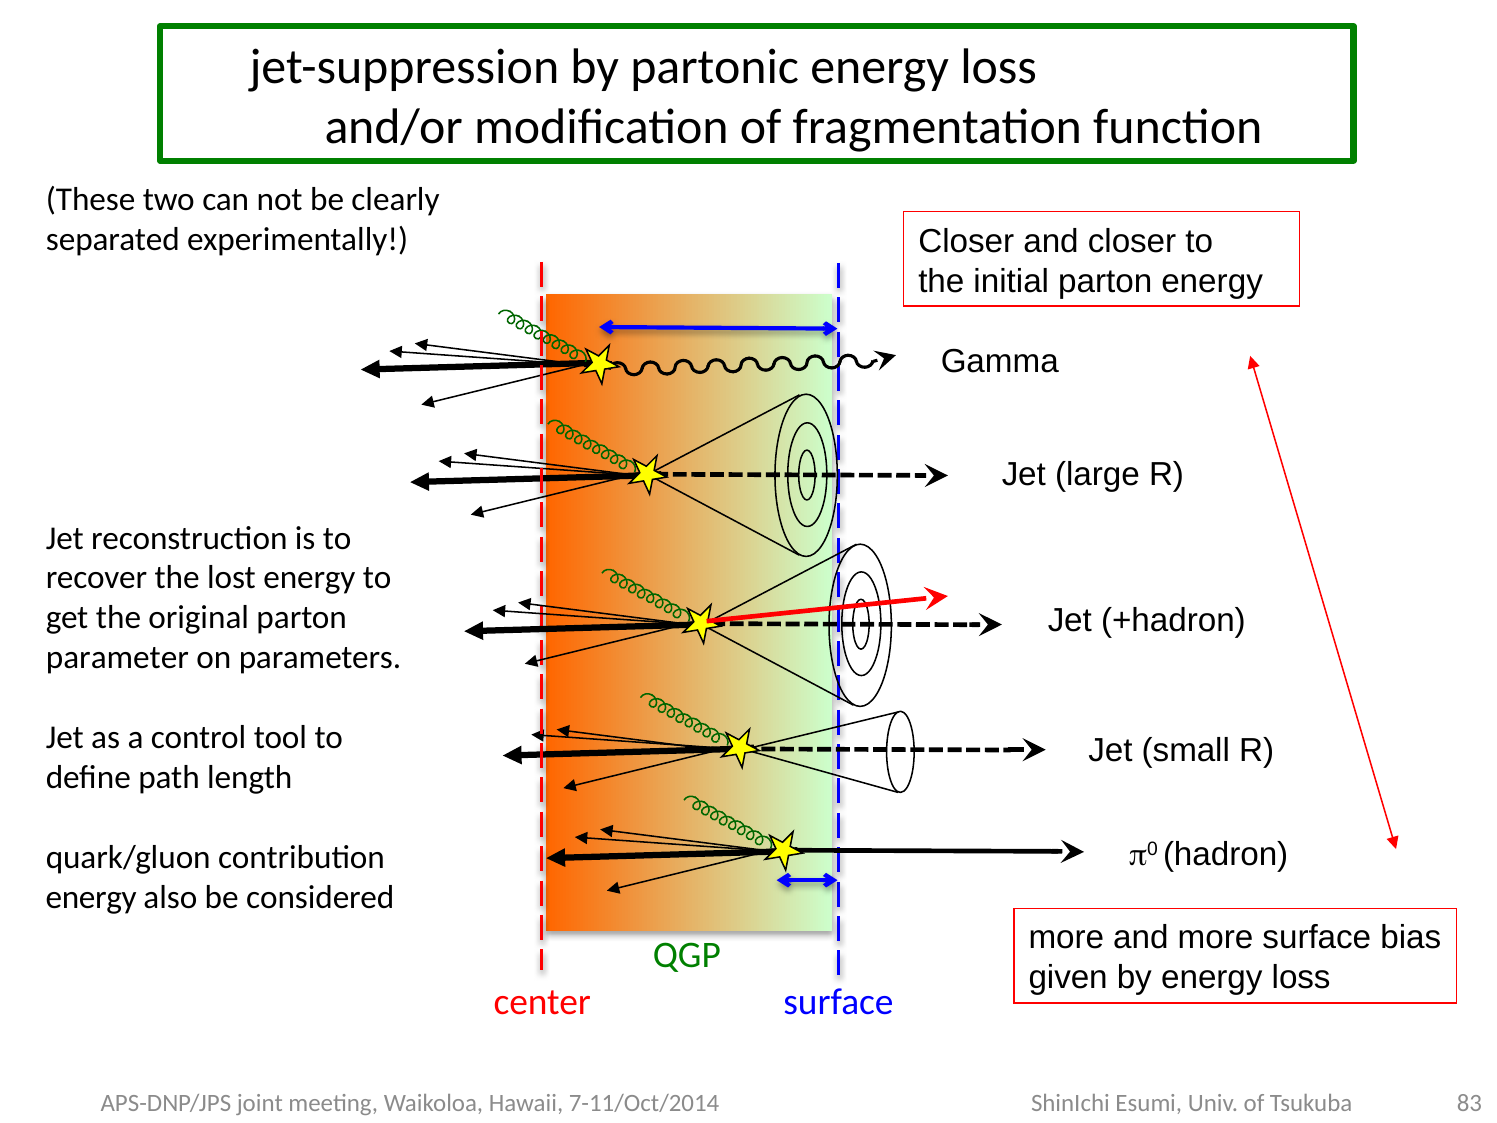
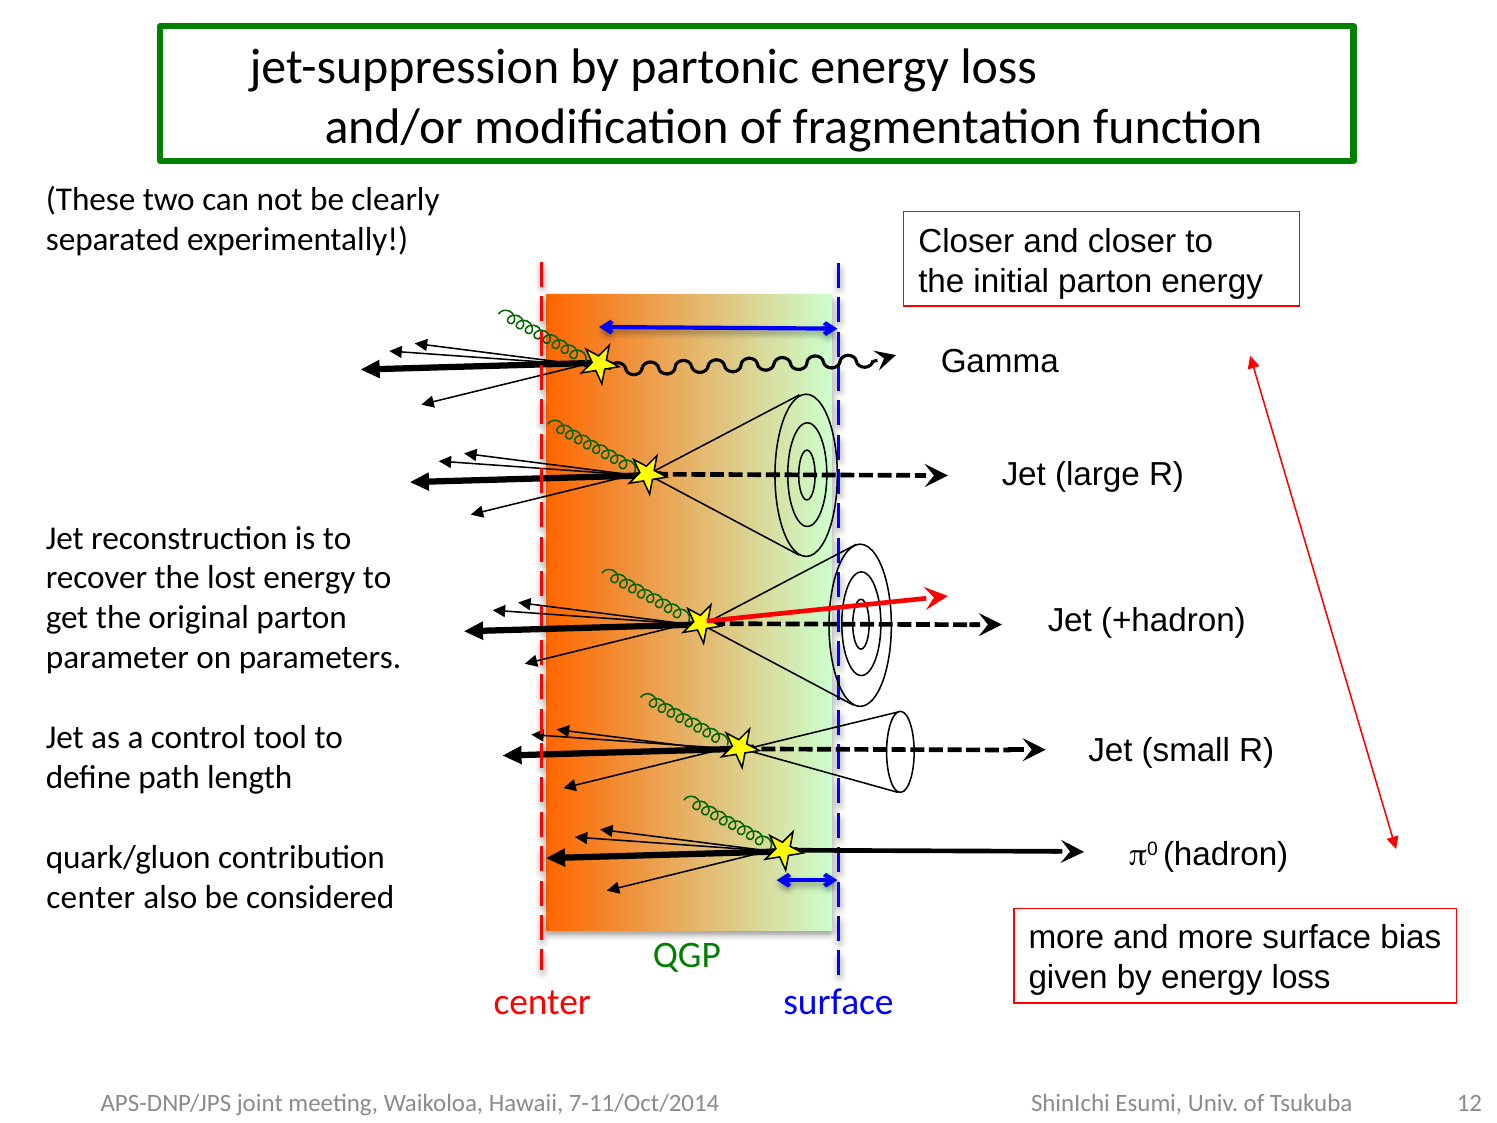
energy at (91, 897): energy -> center
83: 83 -> 12
